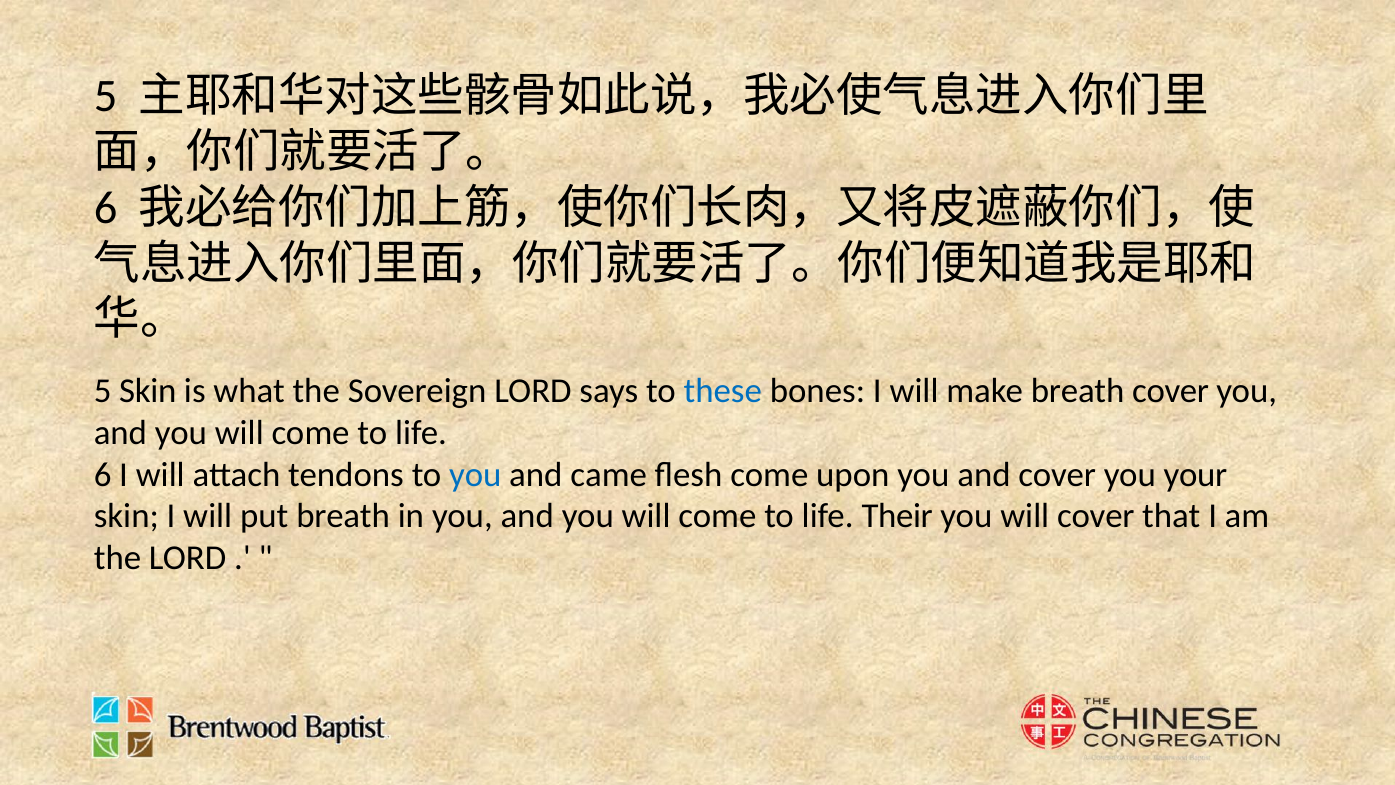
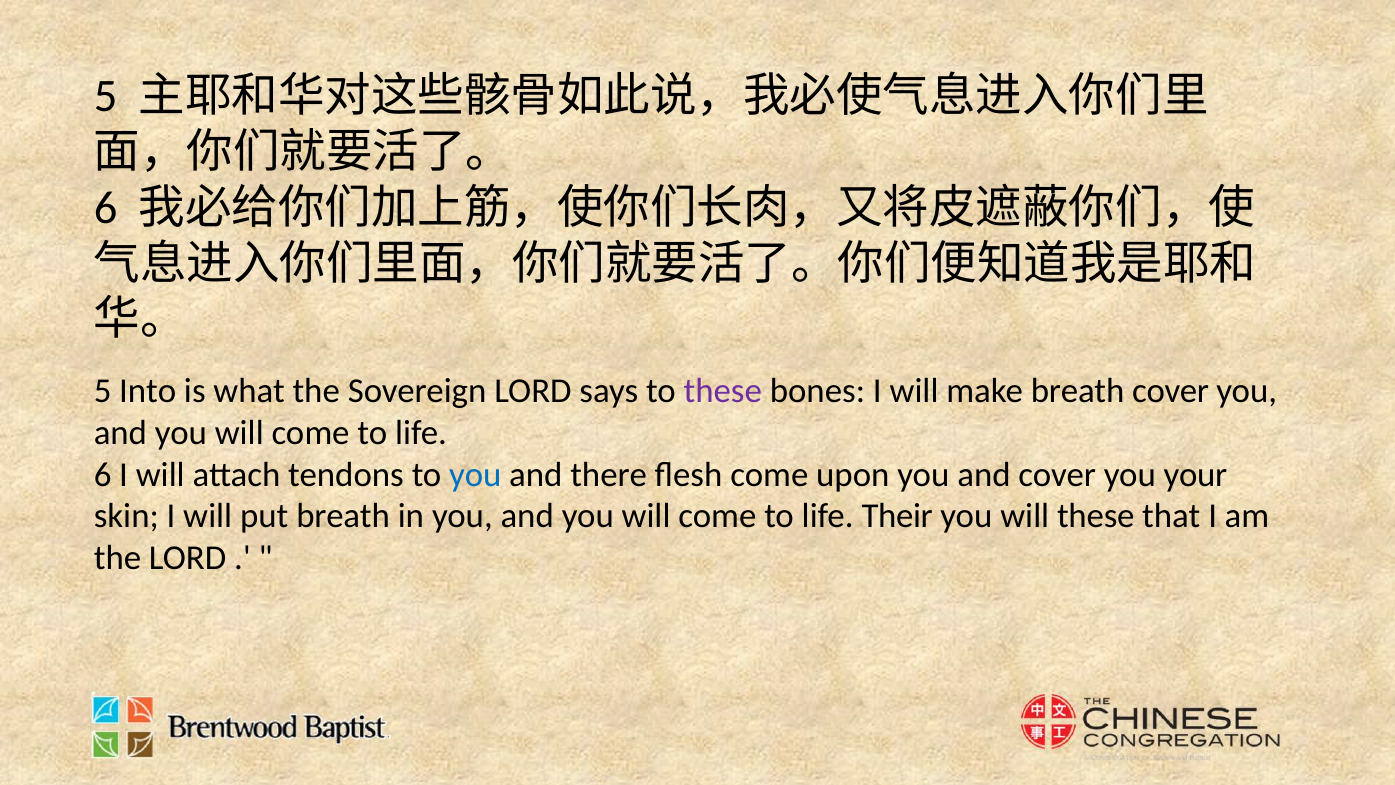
5 Skin: Skin -> Into
these at (723, 391) colour: blue -> purple
came: came -> there
will cover: cover -> these
